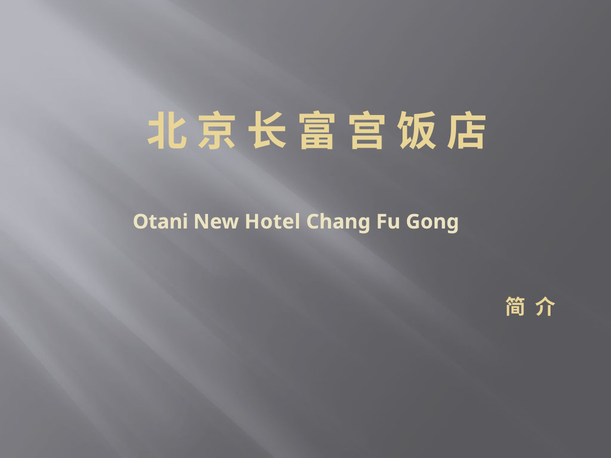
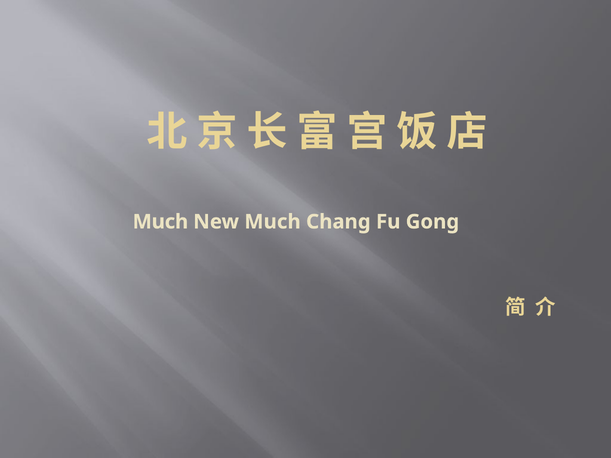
Otani at (160, 222): Otani -> Much
New Hotel: Hotel -> Much
